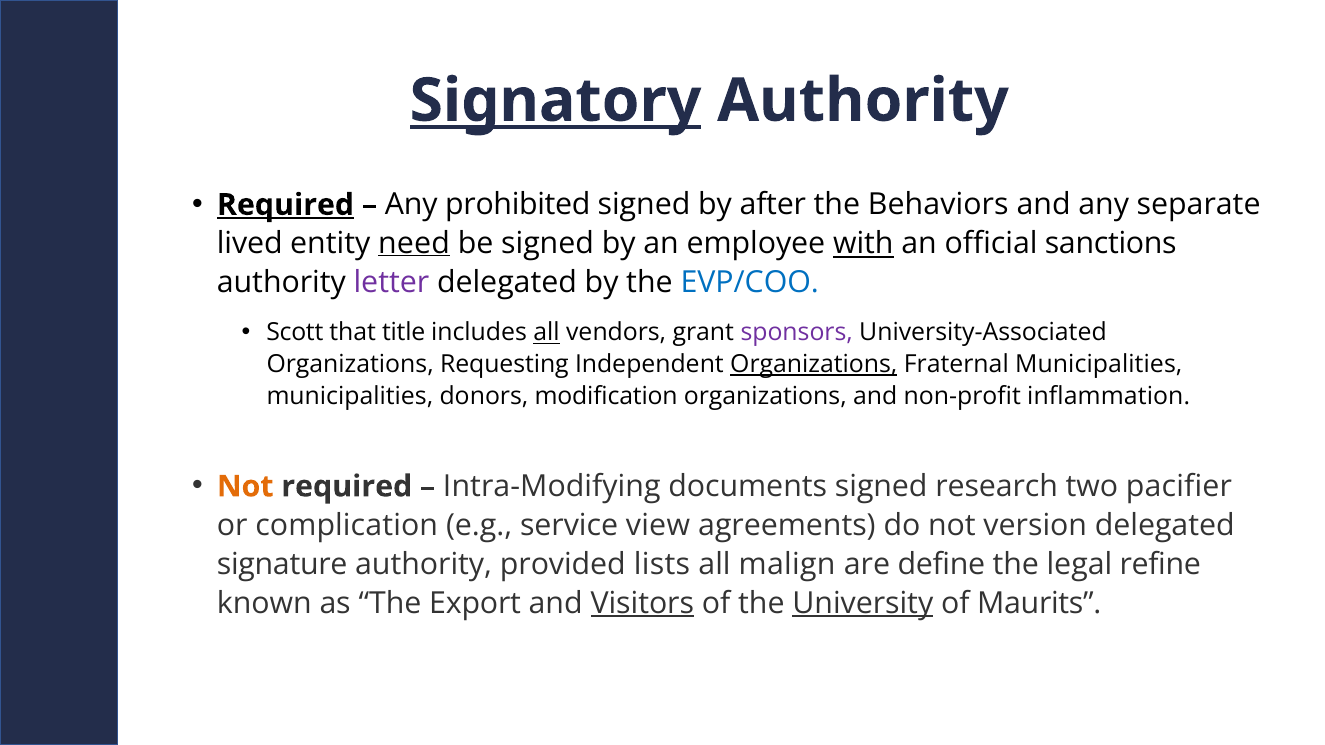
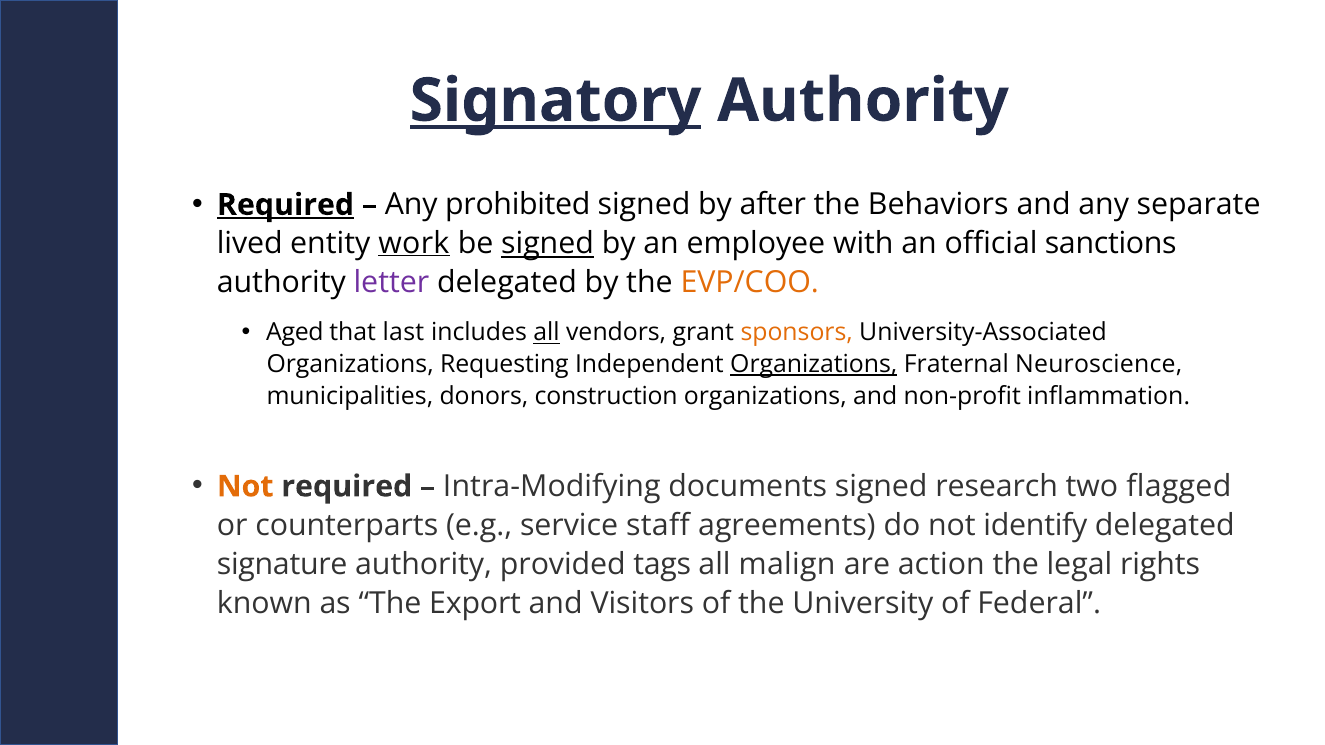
need: need -> work
signed at (548, 244) underline: none -> present
with underline: present -> none
EVP/COO colour: blue -> orange
Scott: Scott -> Aged
title: title -> last
sponsors colour: purple -> orange
Fraternal Municipalities: Municipalities -> Neuroscience
modification: modification -> construction
pacifier: pacifier -> flagged
complication: complication -> counterparts
view: view -> staff
version: version -> identify
lists: lists -> tags
define: define -> action
refine: refine -> rights
Visitors underline: present -> none
University underline: present -> none
Maurits: Maurits -> Federal
